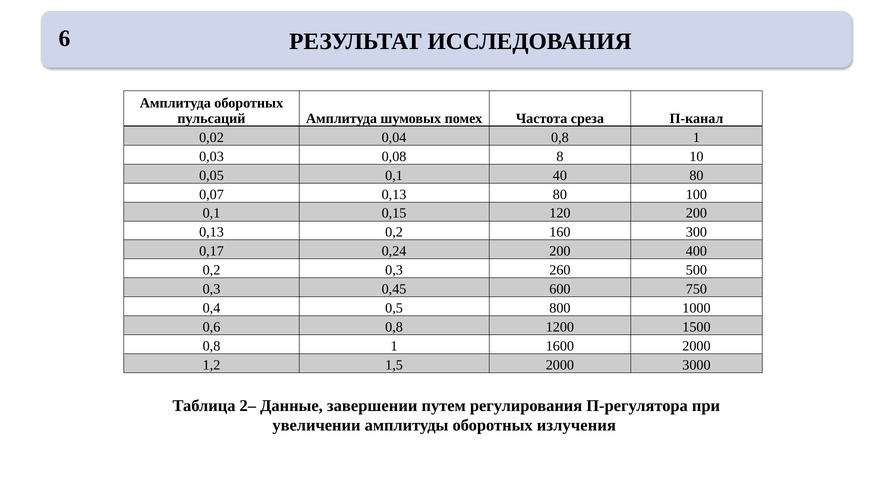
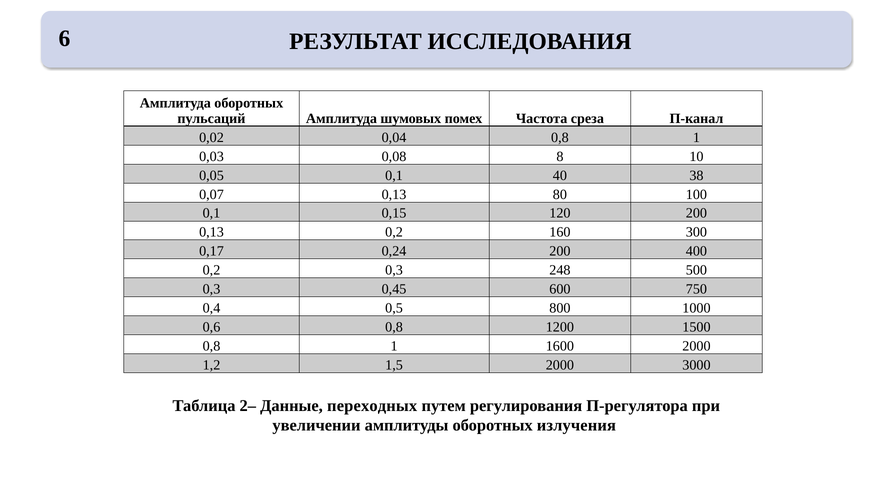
40 80: 80 -> 38
260: 260 -> 248
завершении: завершении -> переходных
